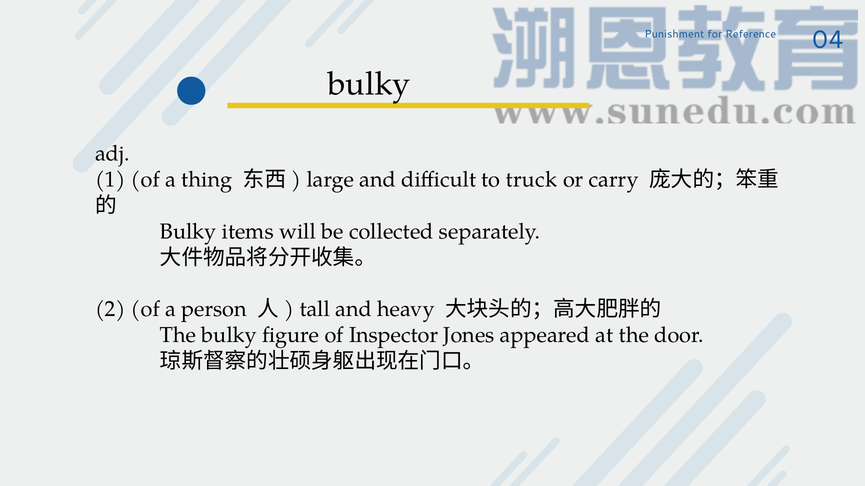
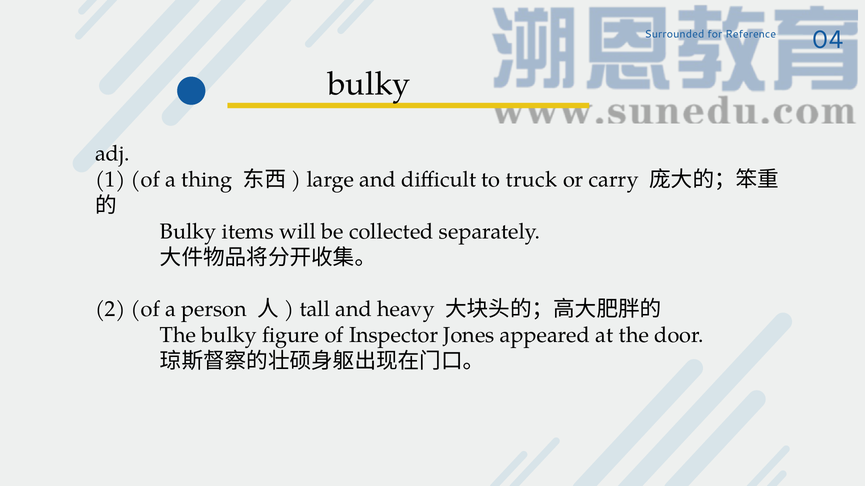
Punishment: Punishment -> Surrounded
